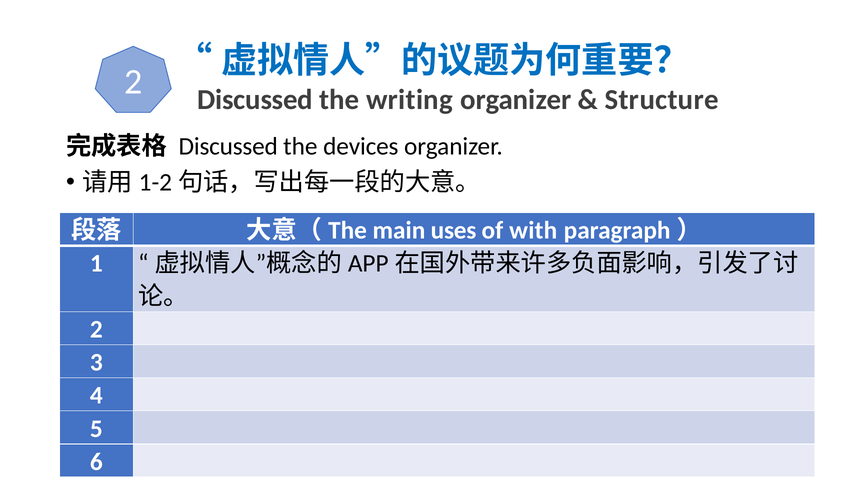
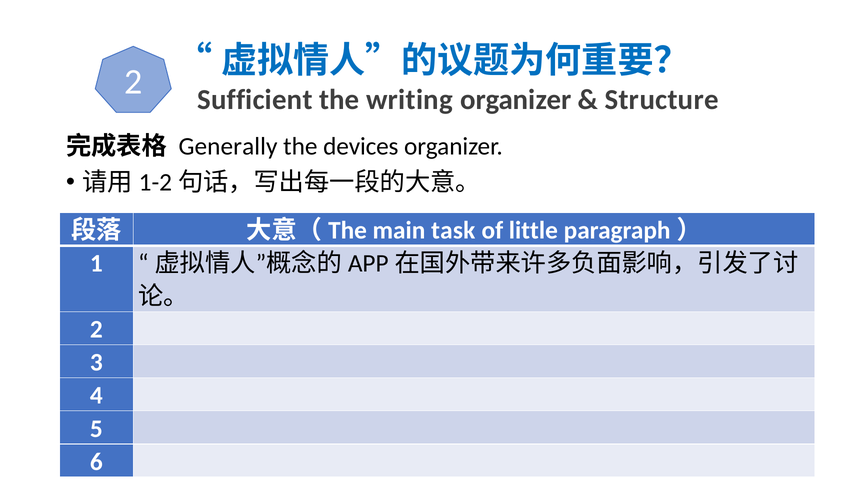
Discussed at (255, 100): Discussed -> Sufficient
Discussed at (228, 146): Discussed -> Generally
uses: uses -> task
with: with -> little
